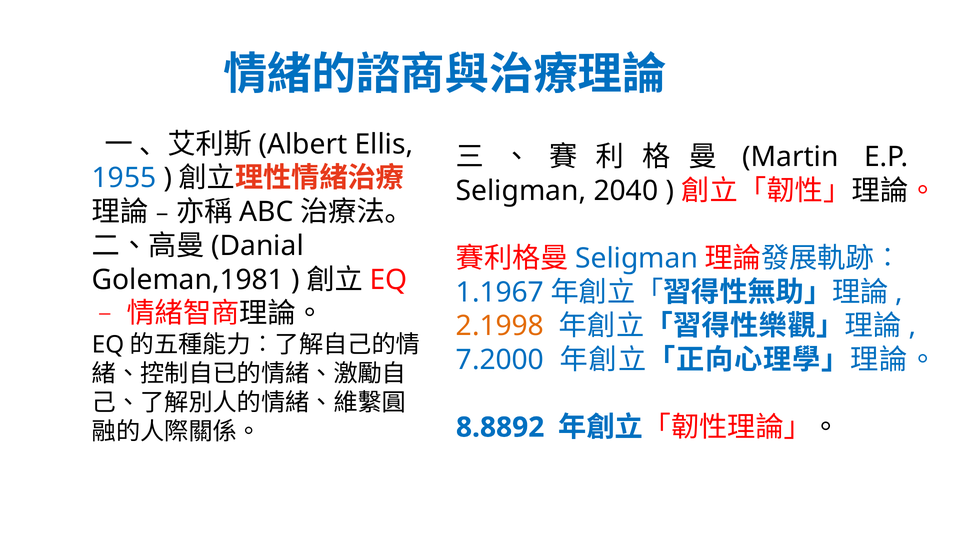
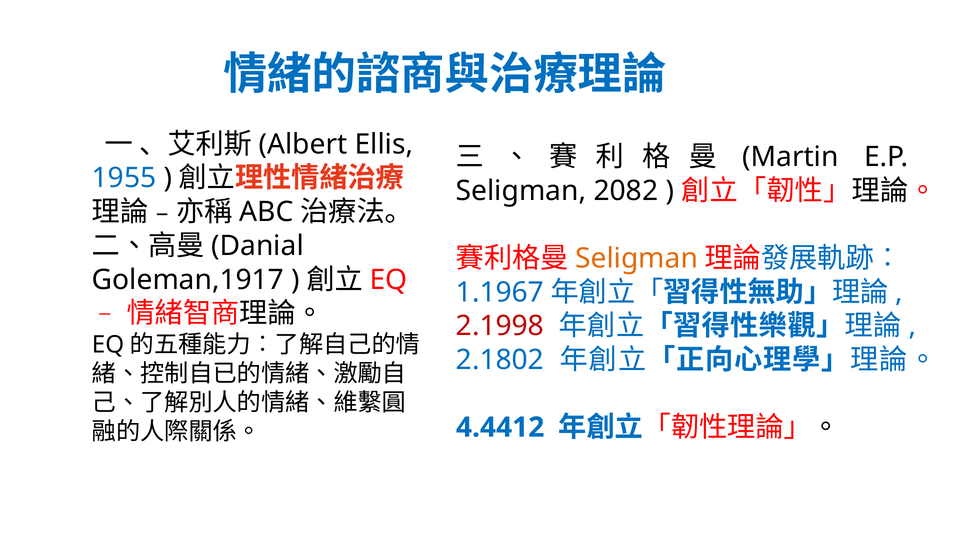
2040: 2040 -> 2082
Seligman at (637, 258) colour: blue -> orange
Goleman,1981: Goleman,1981 -> Goleman,1917
2.1998 colour: orange -> red
7.2000: 7.2000 -> 2.1802
8.8892: 8.8892 -> 4.4412
